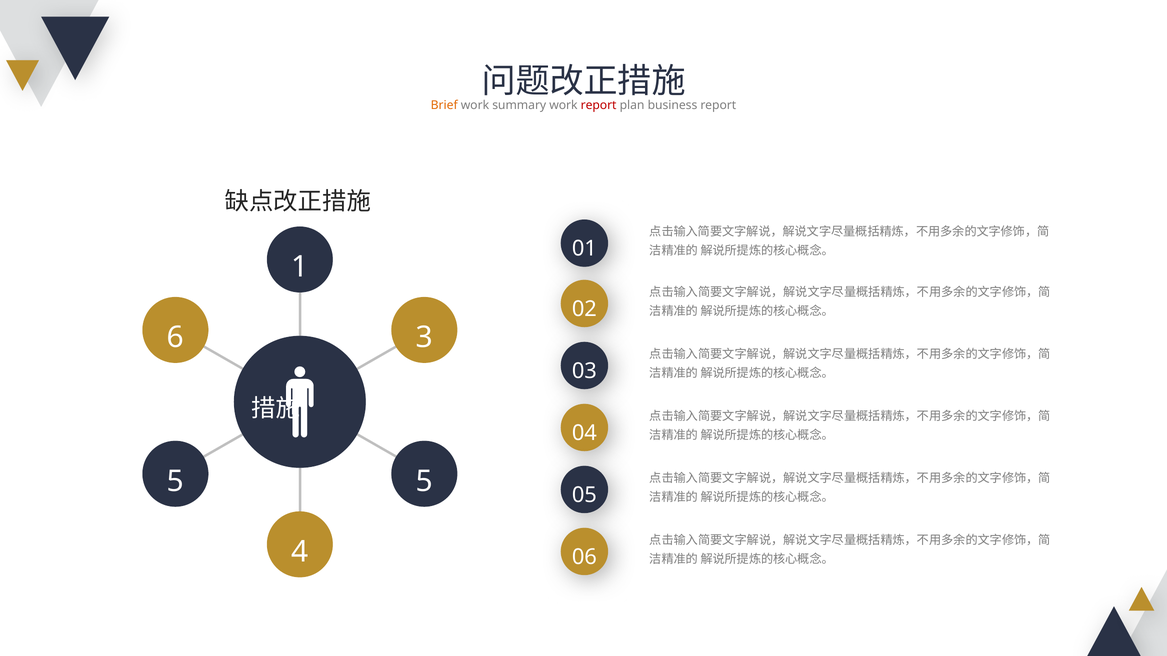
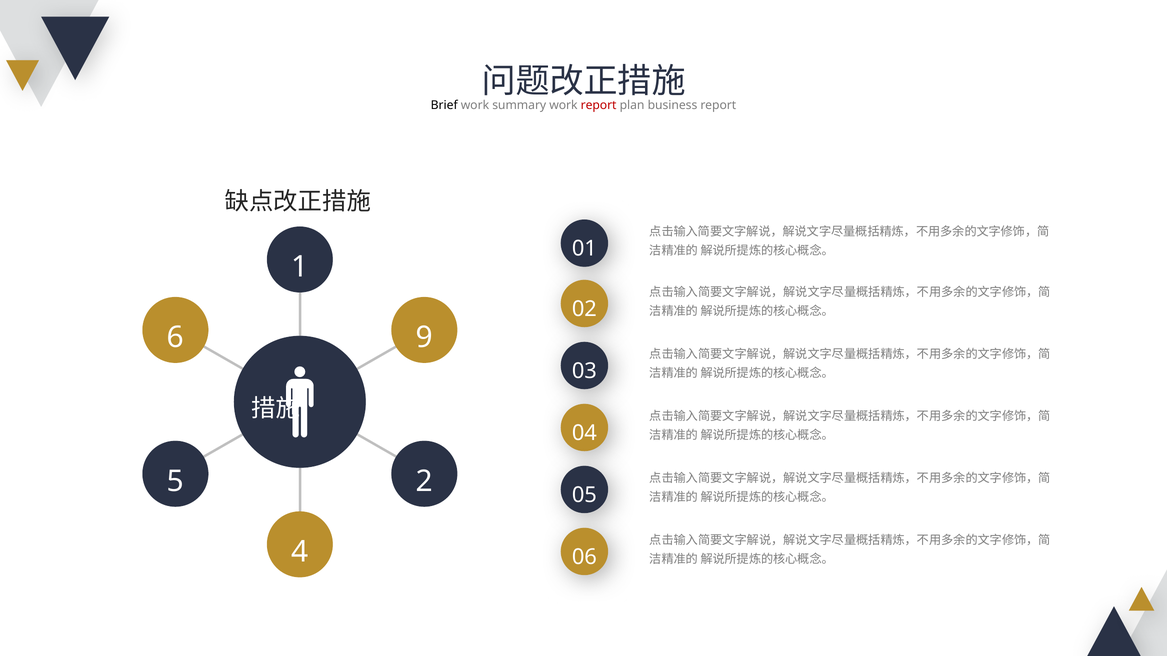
Brief colour: orange -> black
3: 3 -> 9
5 5: 5 -> 2
